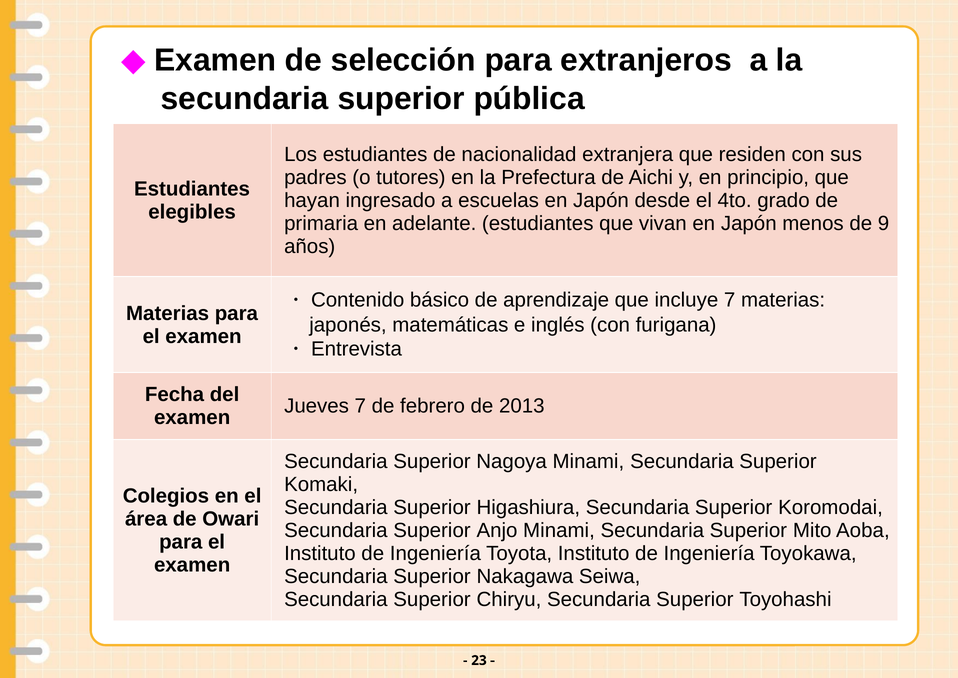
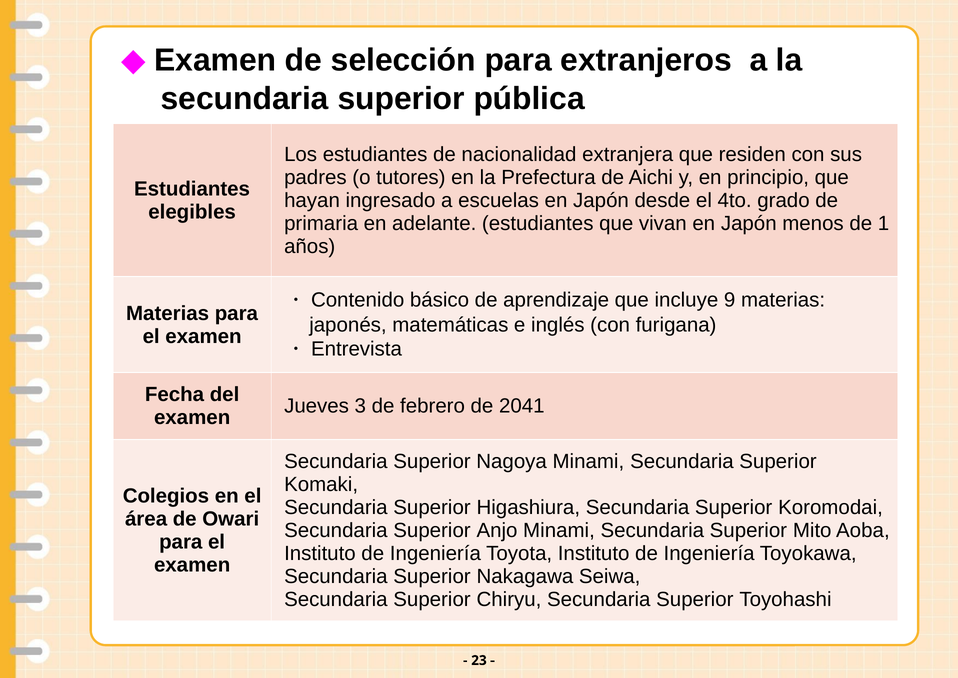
9: 9 -> 1
incluye 7: 7 -> 9
Jueves 7: 7 -> 3
2013: 2013 -> 2041
